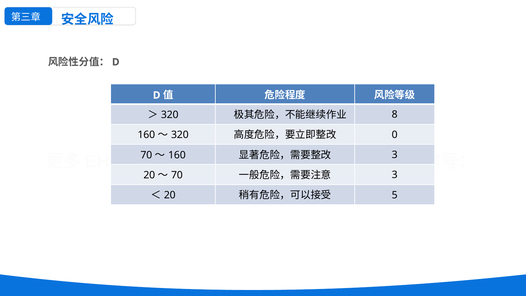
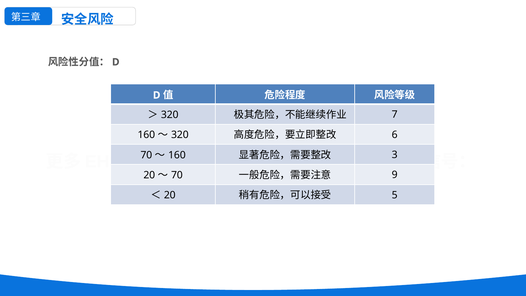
8: 8 -> 7
0: 0 -> 6
3 at (395, 175): 3 -> 9
